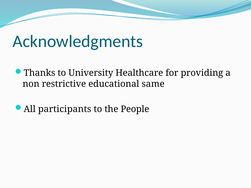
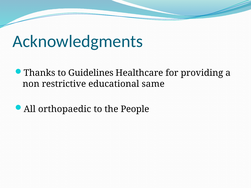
University: University -> Guidelines
participants: participants -> orthopaedic
